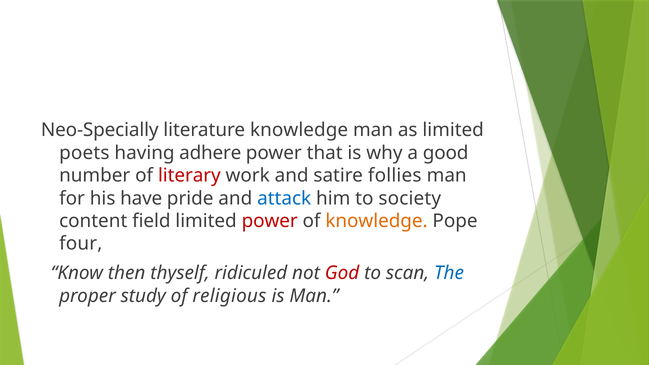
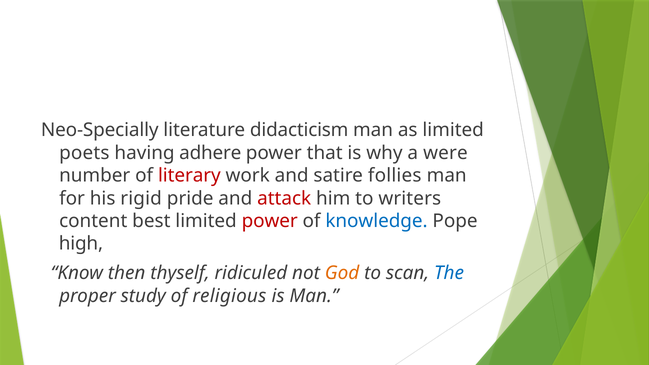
literature knowledge: knowledge -> didacticism
good: good -> were
have: have -> rigid
attack colour: blue -> red
society: society -> writers
field: field -> best
knowledge at (377, 221) colour: orange -> blue
four: four -> high
God colour: red -> orange
